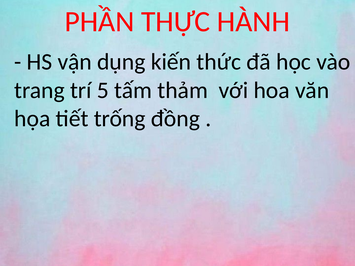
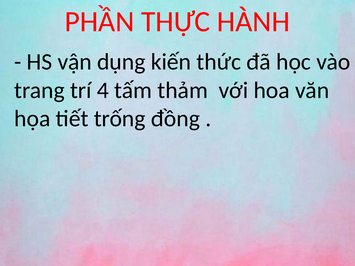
5: 5 -> 4
